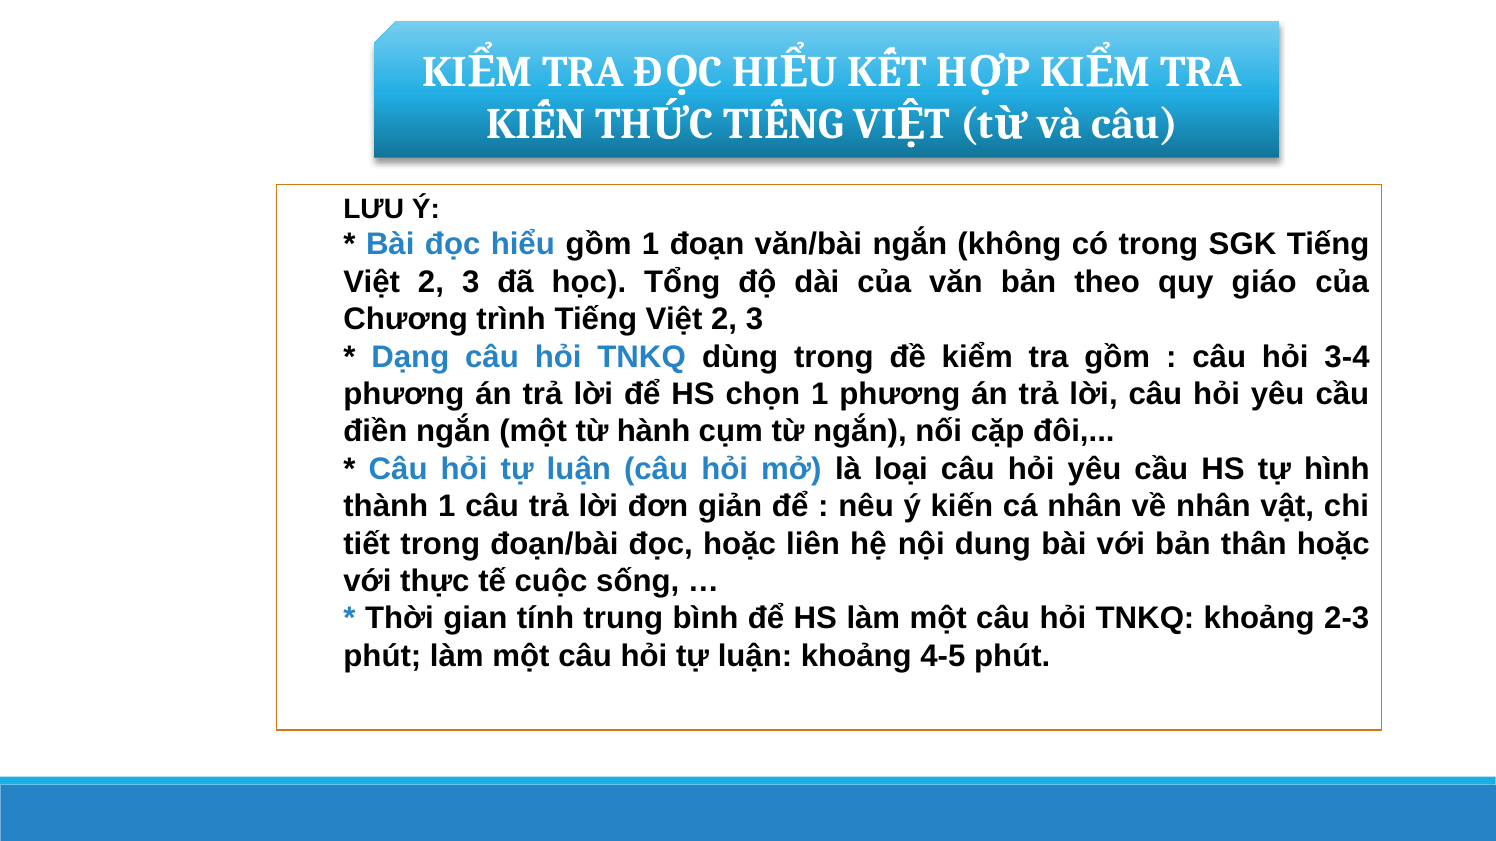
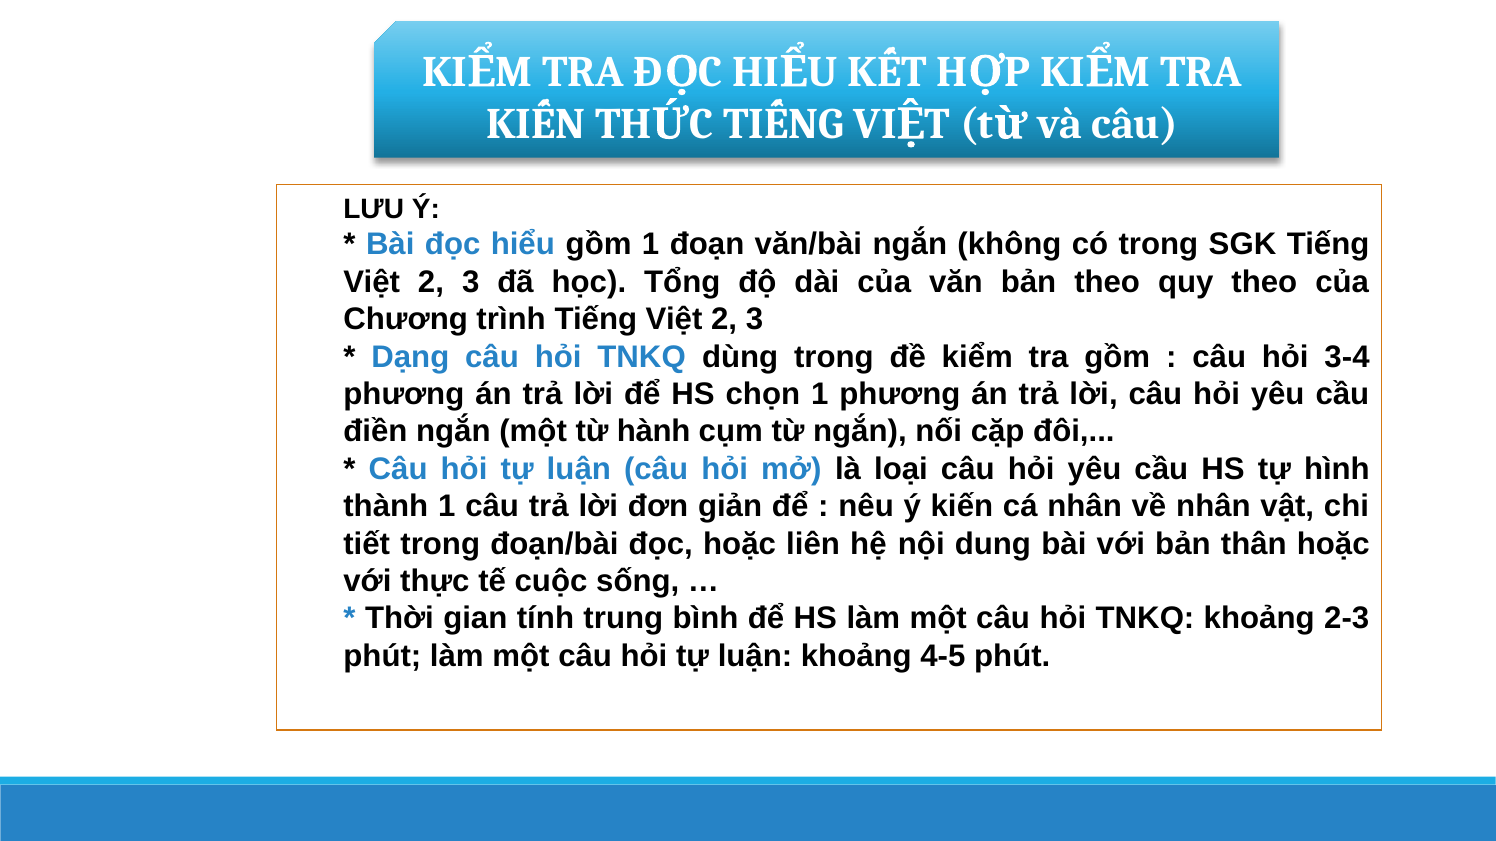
quy giáo: giáo -> theo
